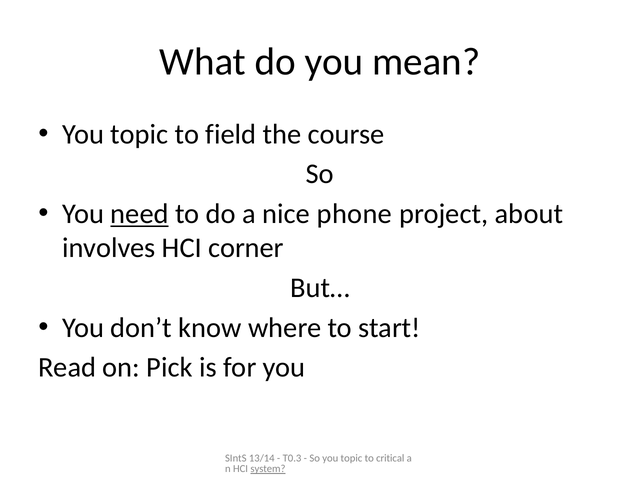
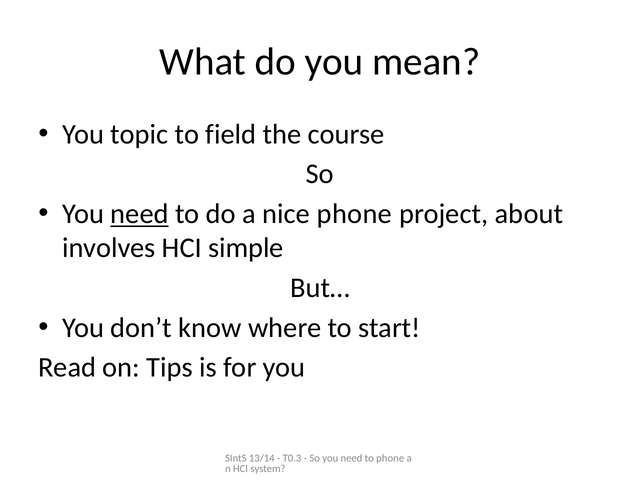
corner: corner -> simple
Pick: Pick -> Tips
So you topic: topic -> need
to critical: critical -> phone
system underline: present -> none
